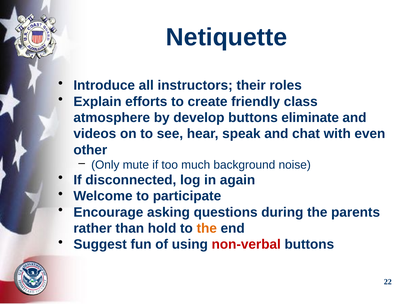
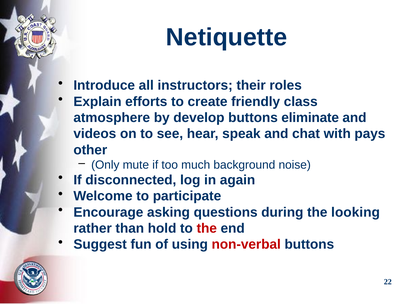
even: even -> pays
parents: parents -> looking
the at (207, 228) colour: orange -> red
